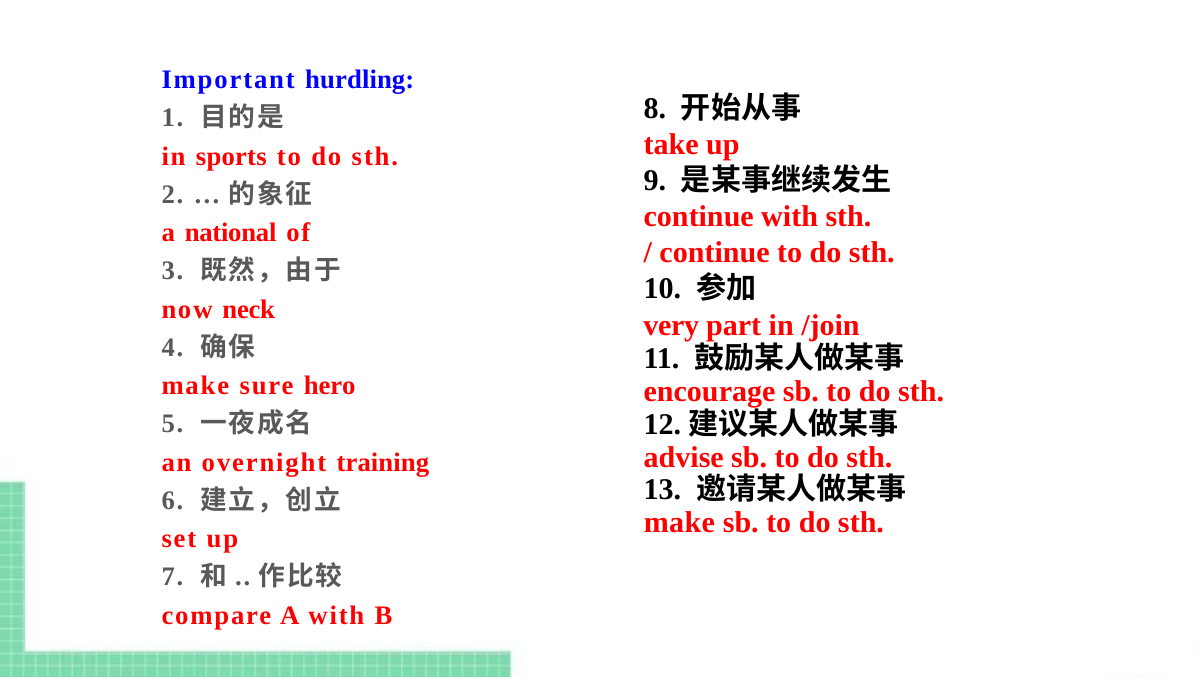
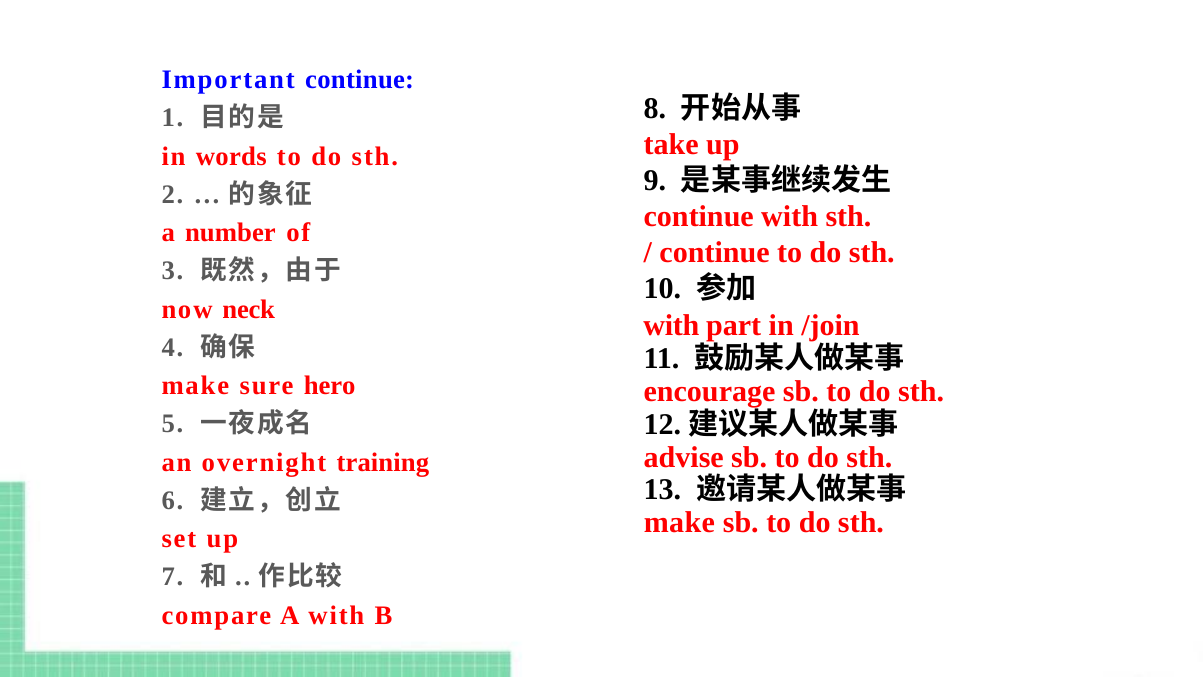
Important hurdling: hurdling -> continue
sports: sports -> words
national: national -> number
very at (671, 325): very -> with
